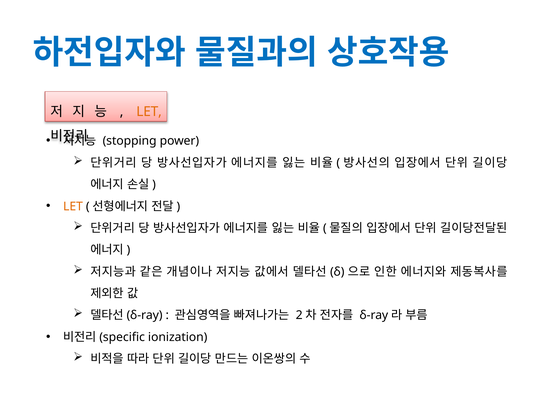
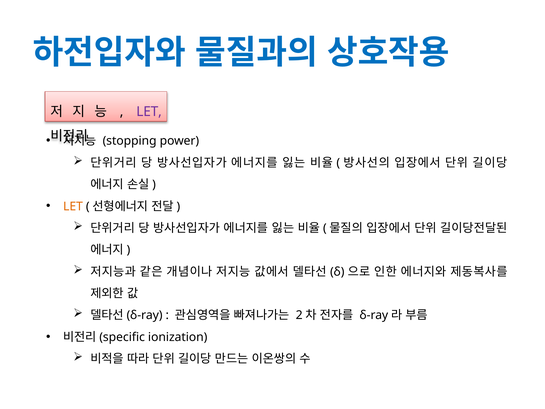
LET at (149, 111) colour: orange -> purple
